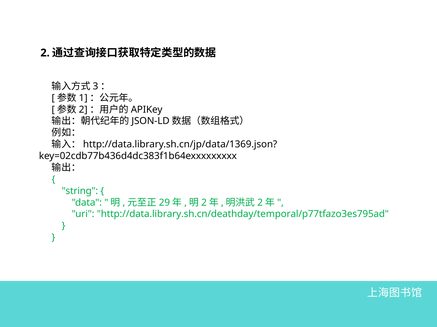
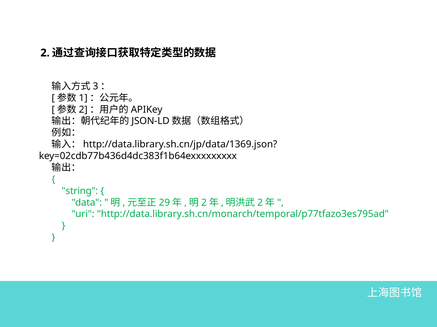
http://data.library.sh.cn/deathday/temporal/p77tfazo3es795ad: http://data.library.sh.cn/deathday/temporal/p77tfazo3es795ad -> http://data.library.sh.cn/monarch/temporal/p77tfazo3es795ad
